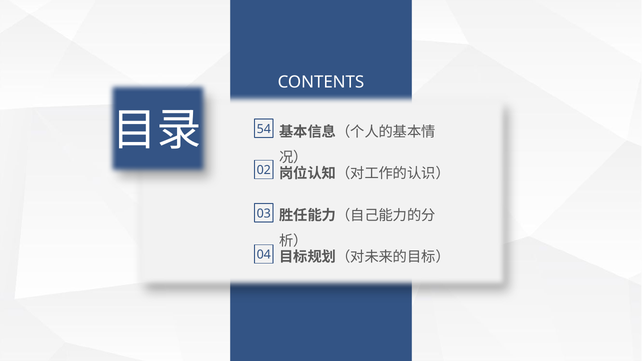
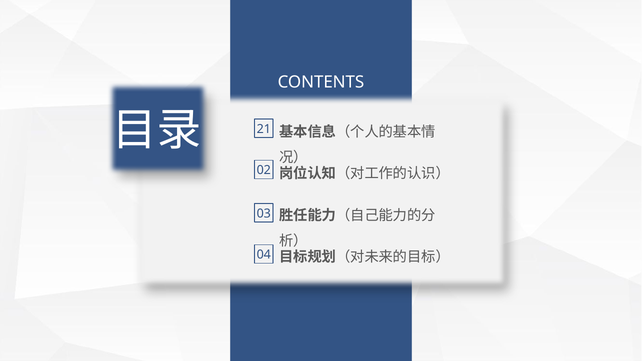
54: 54 -> 21
